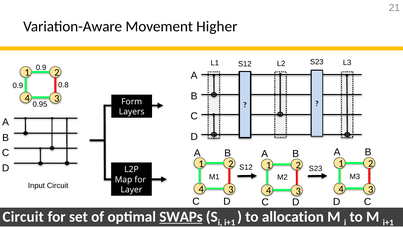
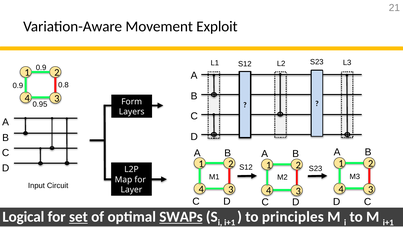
Higher: Higher -> Exploit
Circuit at (23, 217): Circuit -> Logical
set underline: none -> present
allocation: allocation -> principles
